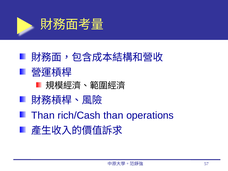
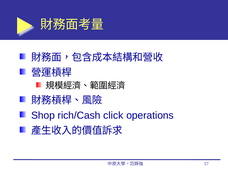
Than at (43, 115): Than -> Shop
rich/Cash than: than -> click
